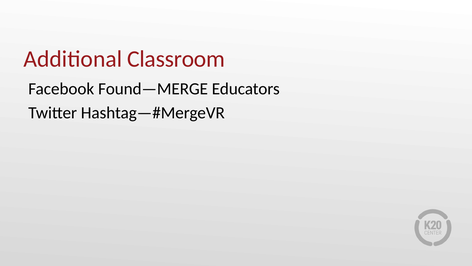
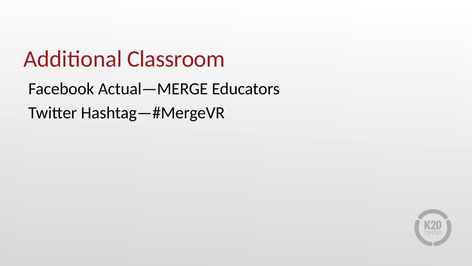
Found—MERGE: Found—MERGE -> Actual—MERGE
